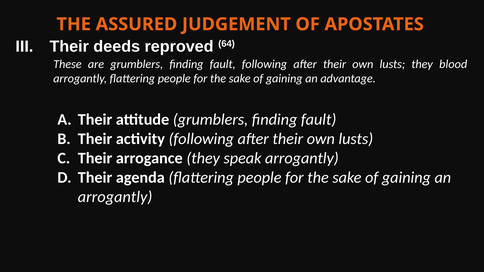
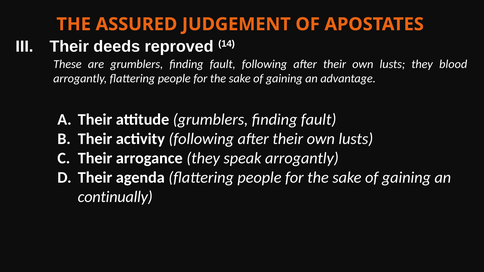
64: 64 -> 14
arrogantly at (115, 197): arrogantly -> continually
